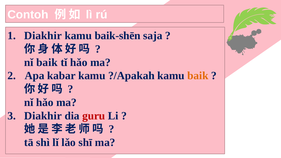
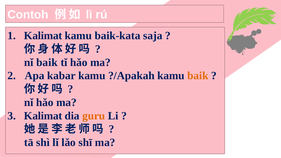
Diakhir at (43, 36): Diakhir -> Kalimat
baik-shēn: baik-shēn -> baik-kata
Diakhir at (43, 116): Diakhir -> Kalimat
guru colour: red -> orange
